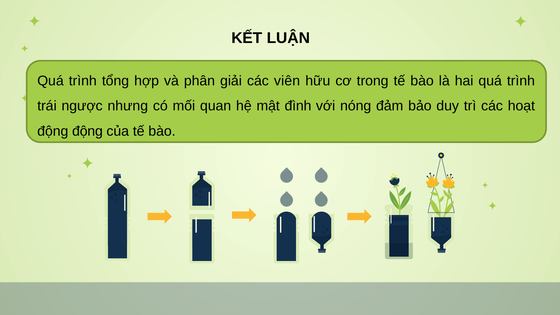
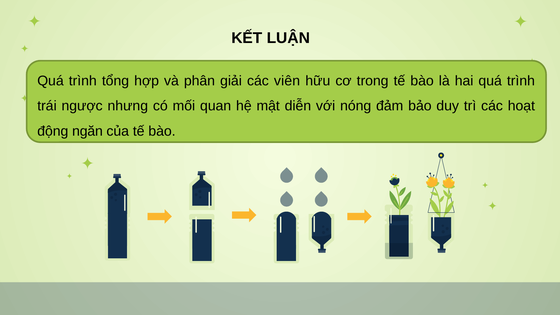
đình: đình -> diễn
động động: động -> ngăn
